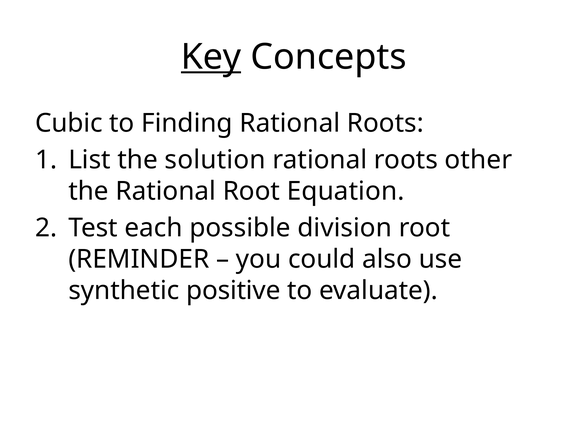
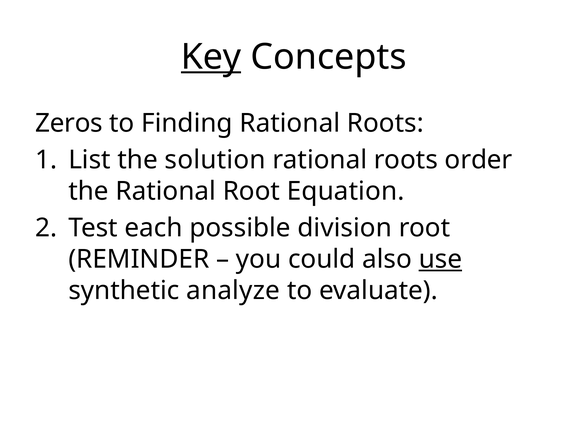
Cubic: Cubic -> Zeros
other: other -> order
use underline: none -> present
positive: positive -> analyze
